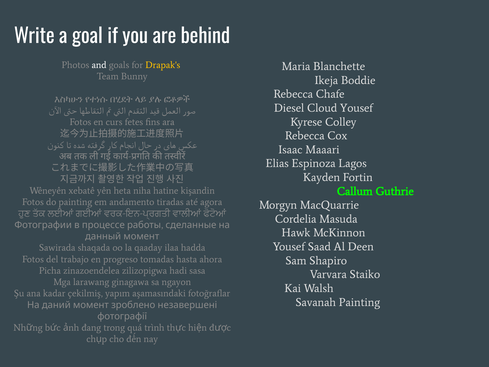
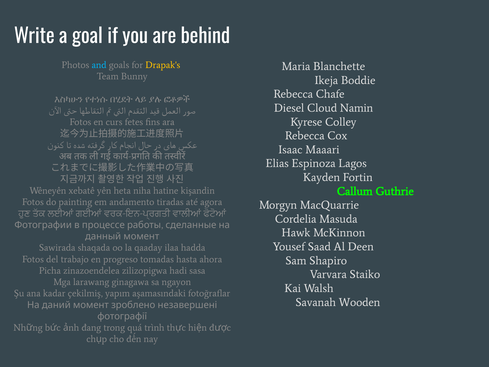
and colour: white -> light blue
Cloud Yousef: Yousef -> Namin
Savanah Painting: Painting -> Wooden
